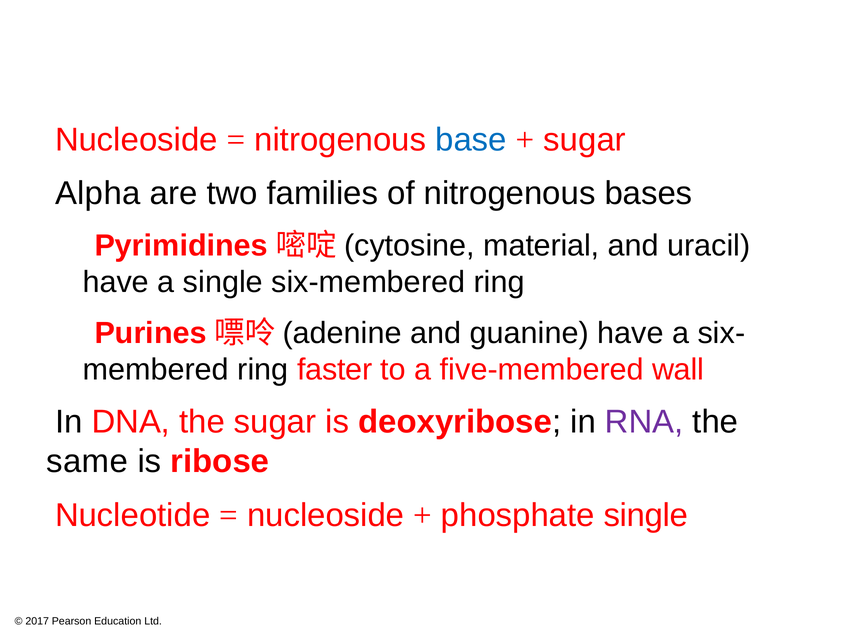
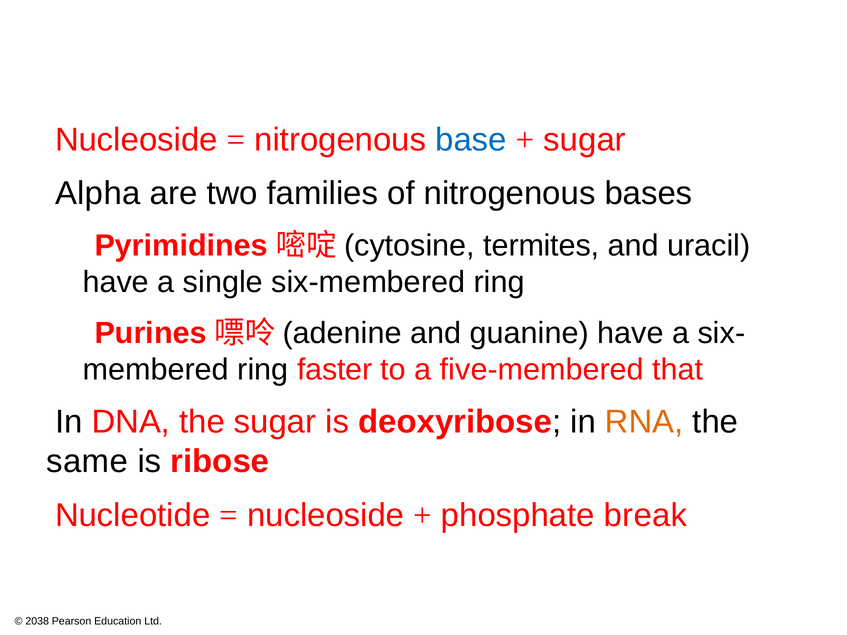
material: material -> termites
wall: wall -> that
RNA colour: purple -> orange
phosphate single: single -> break
2017: 2017 -> 2038
